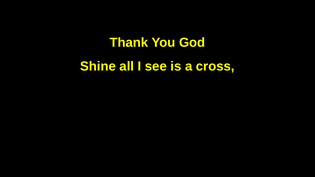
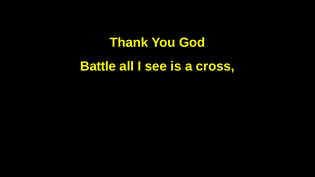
Shine: Shine -> Battle
